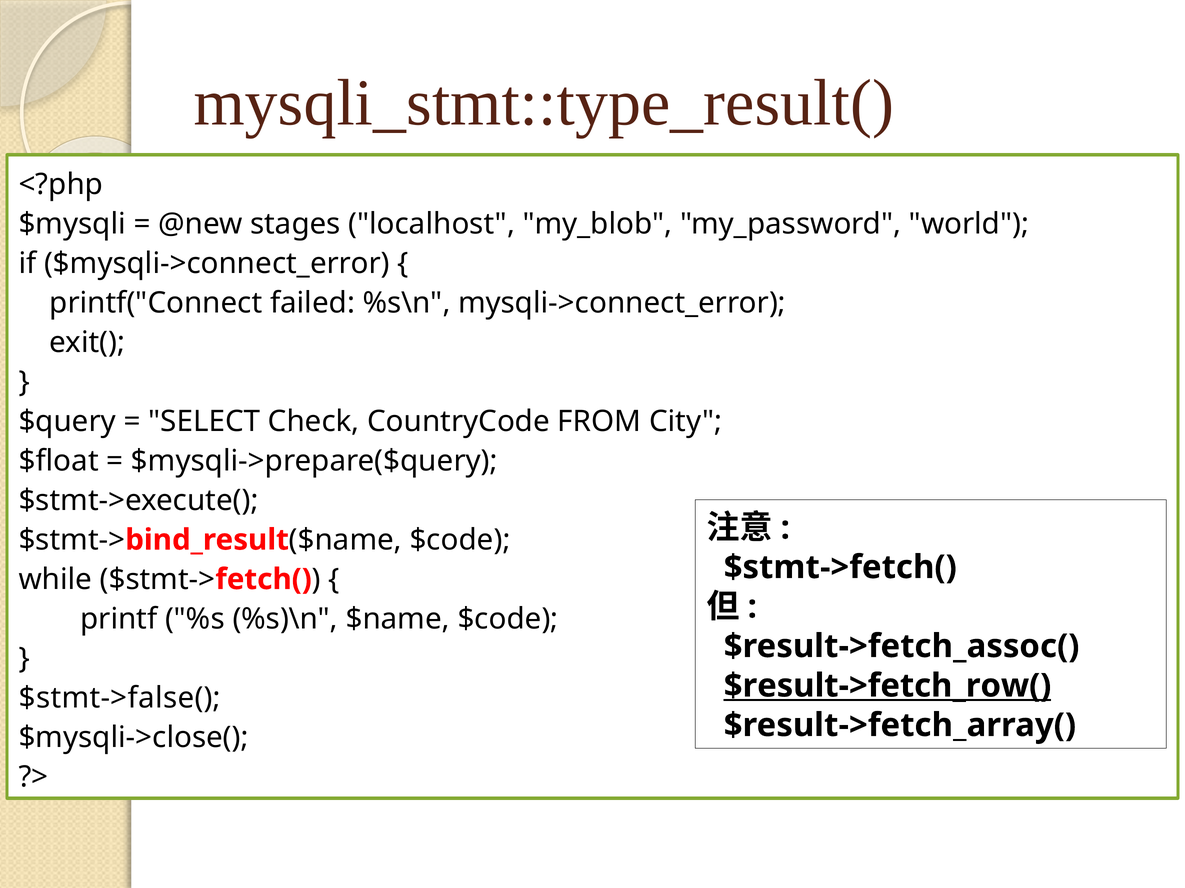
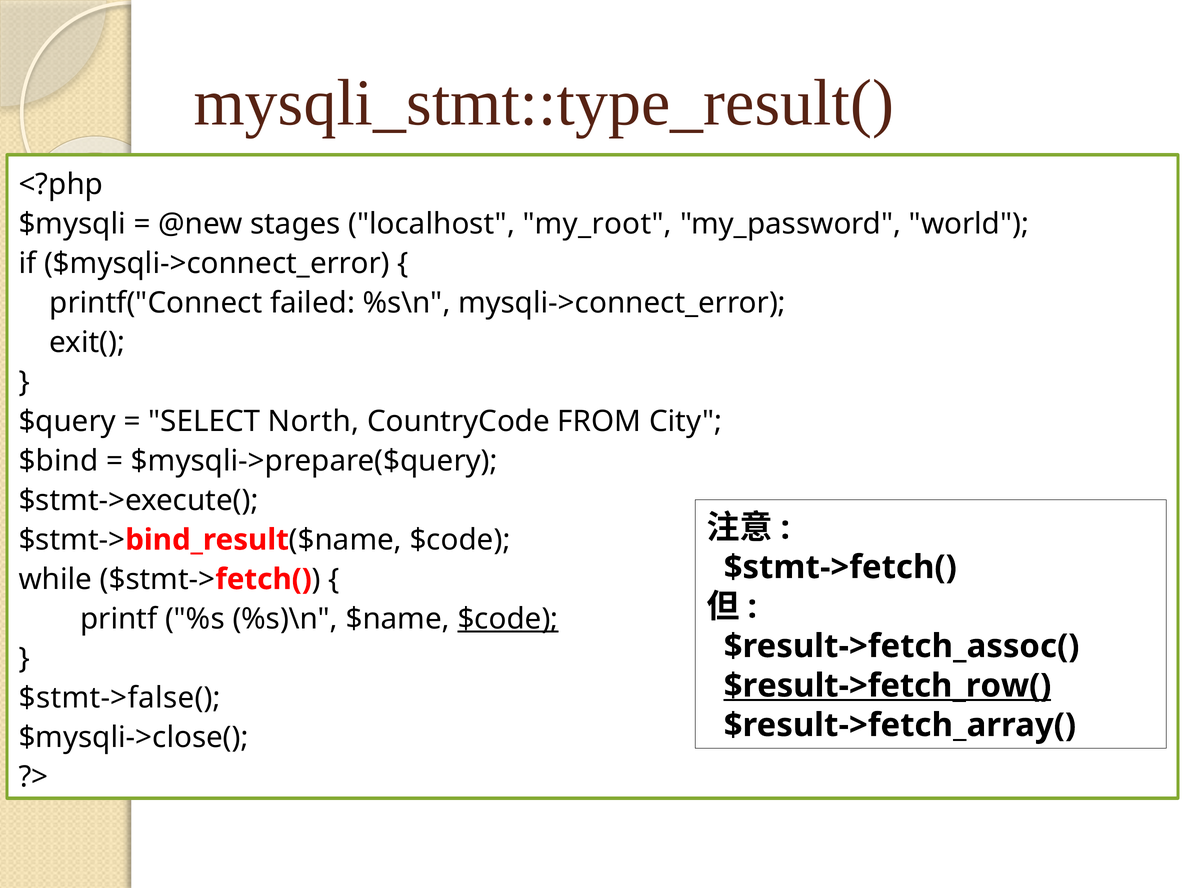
my_blob: my_blob -> my_root
Check: Check -> North
$float: $float -> $bind
$code at (508, 619) underline: none -> present
